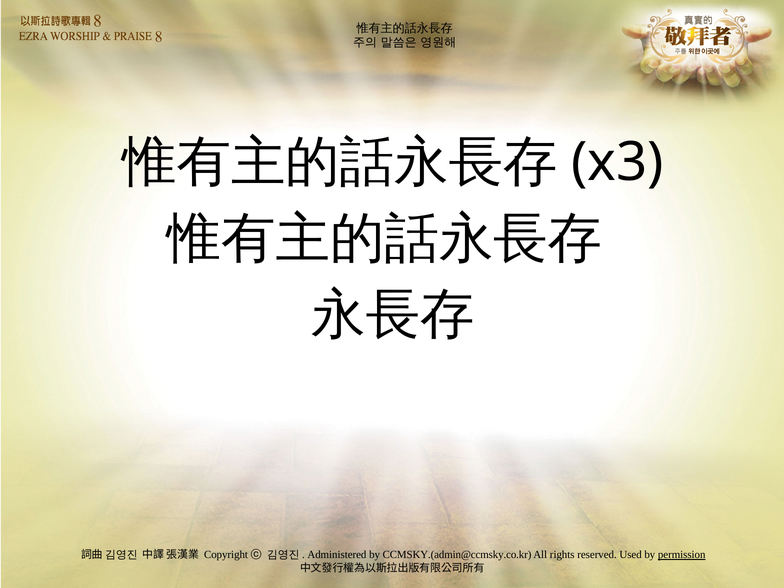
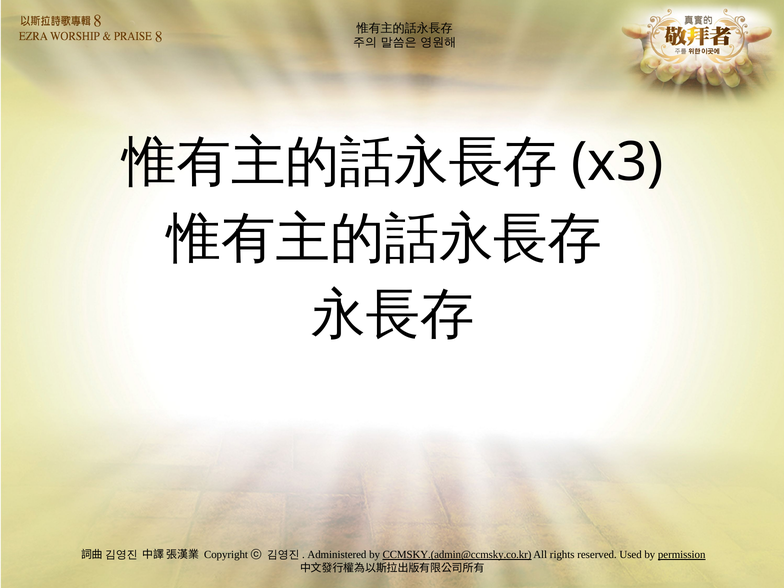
CCMSKY.(admin@ccmsky.co.kr underline: none -> present
